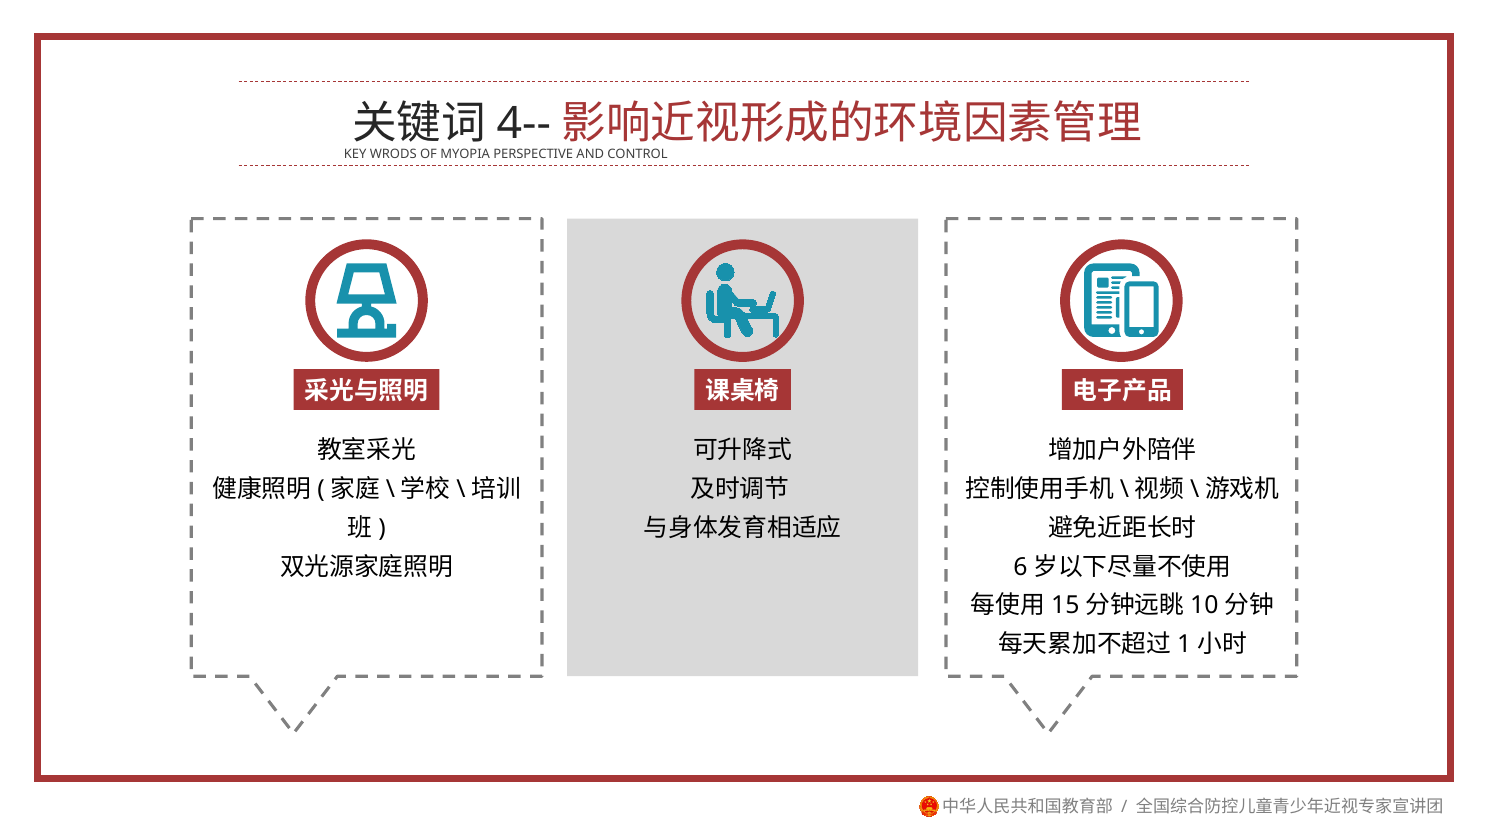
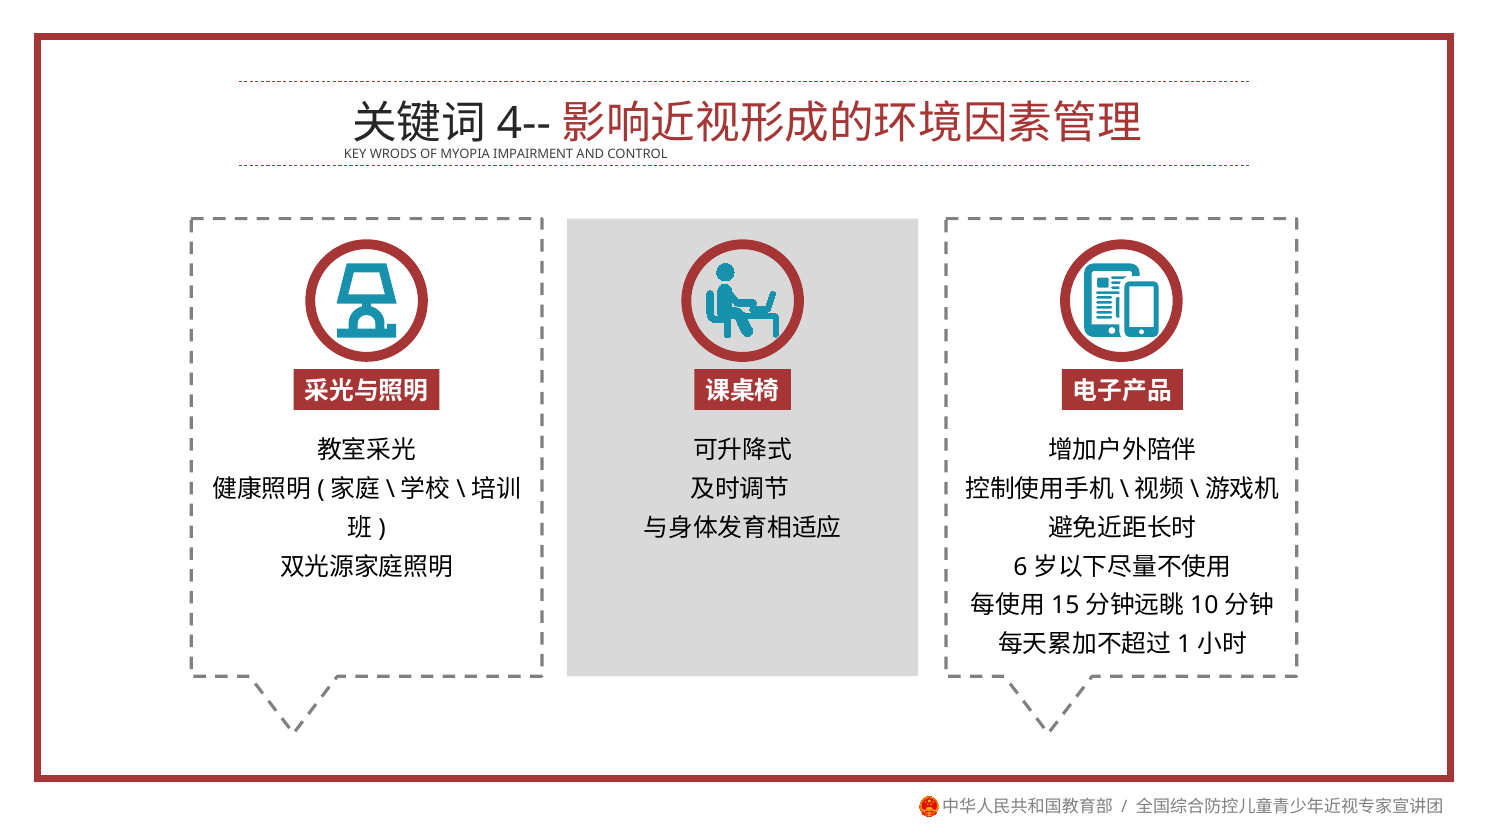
PERSPECTIVE: PERSPECTIVE -> IMPAIRMENT
